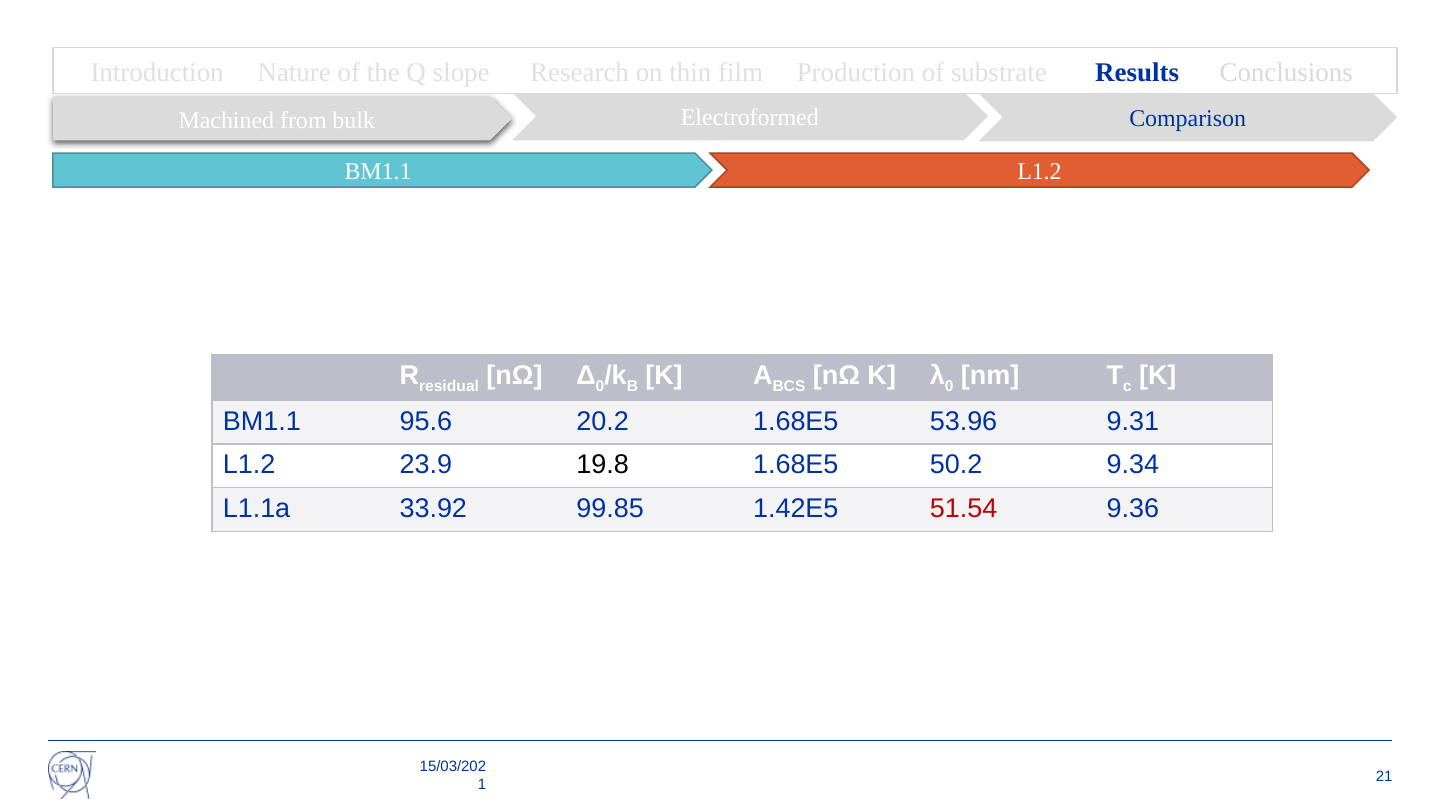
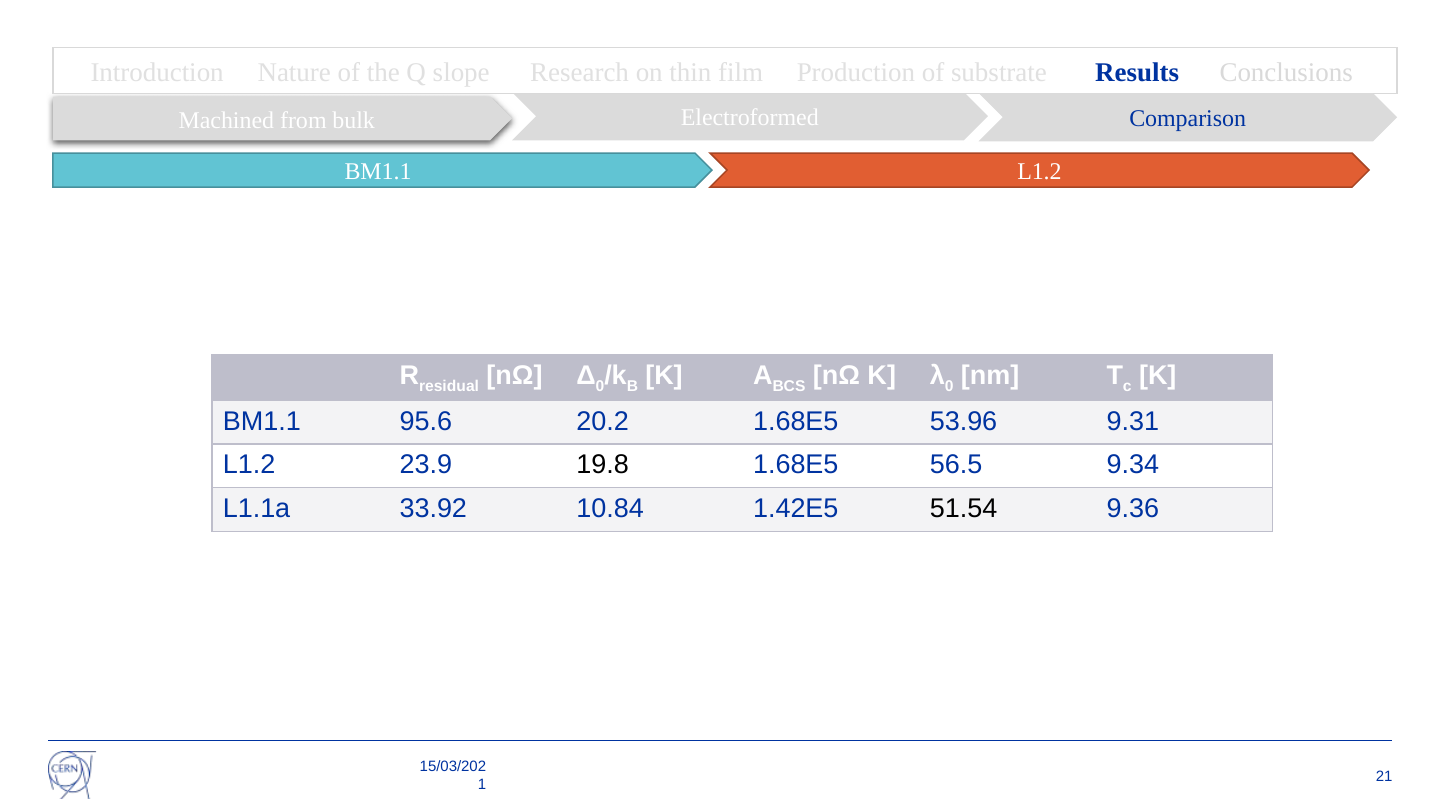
50.2: 50.2 -> 56.5
99.85: 99.85 -> 10.84
51.54 colour: red -> black
